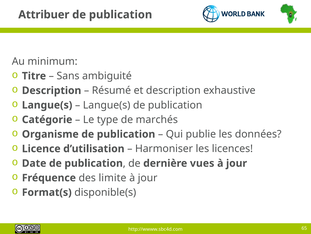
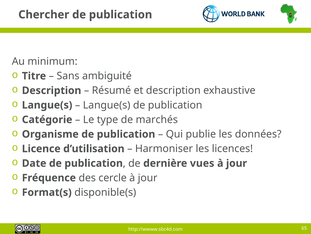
Attribuer: Attribuer -> Chercher
limite: limite -> cercle
